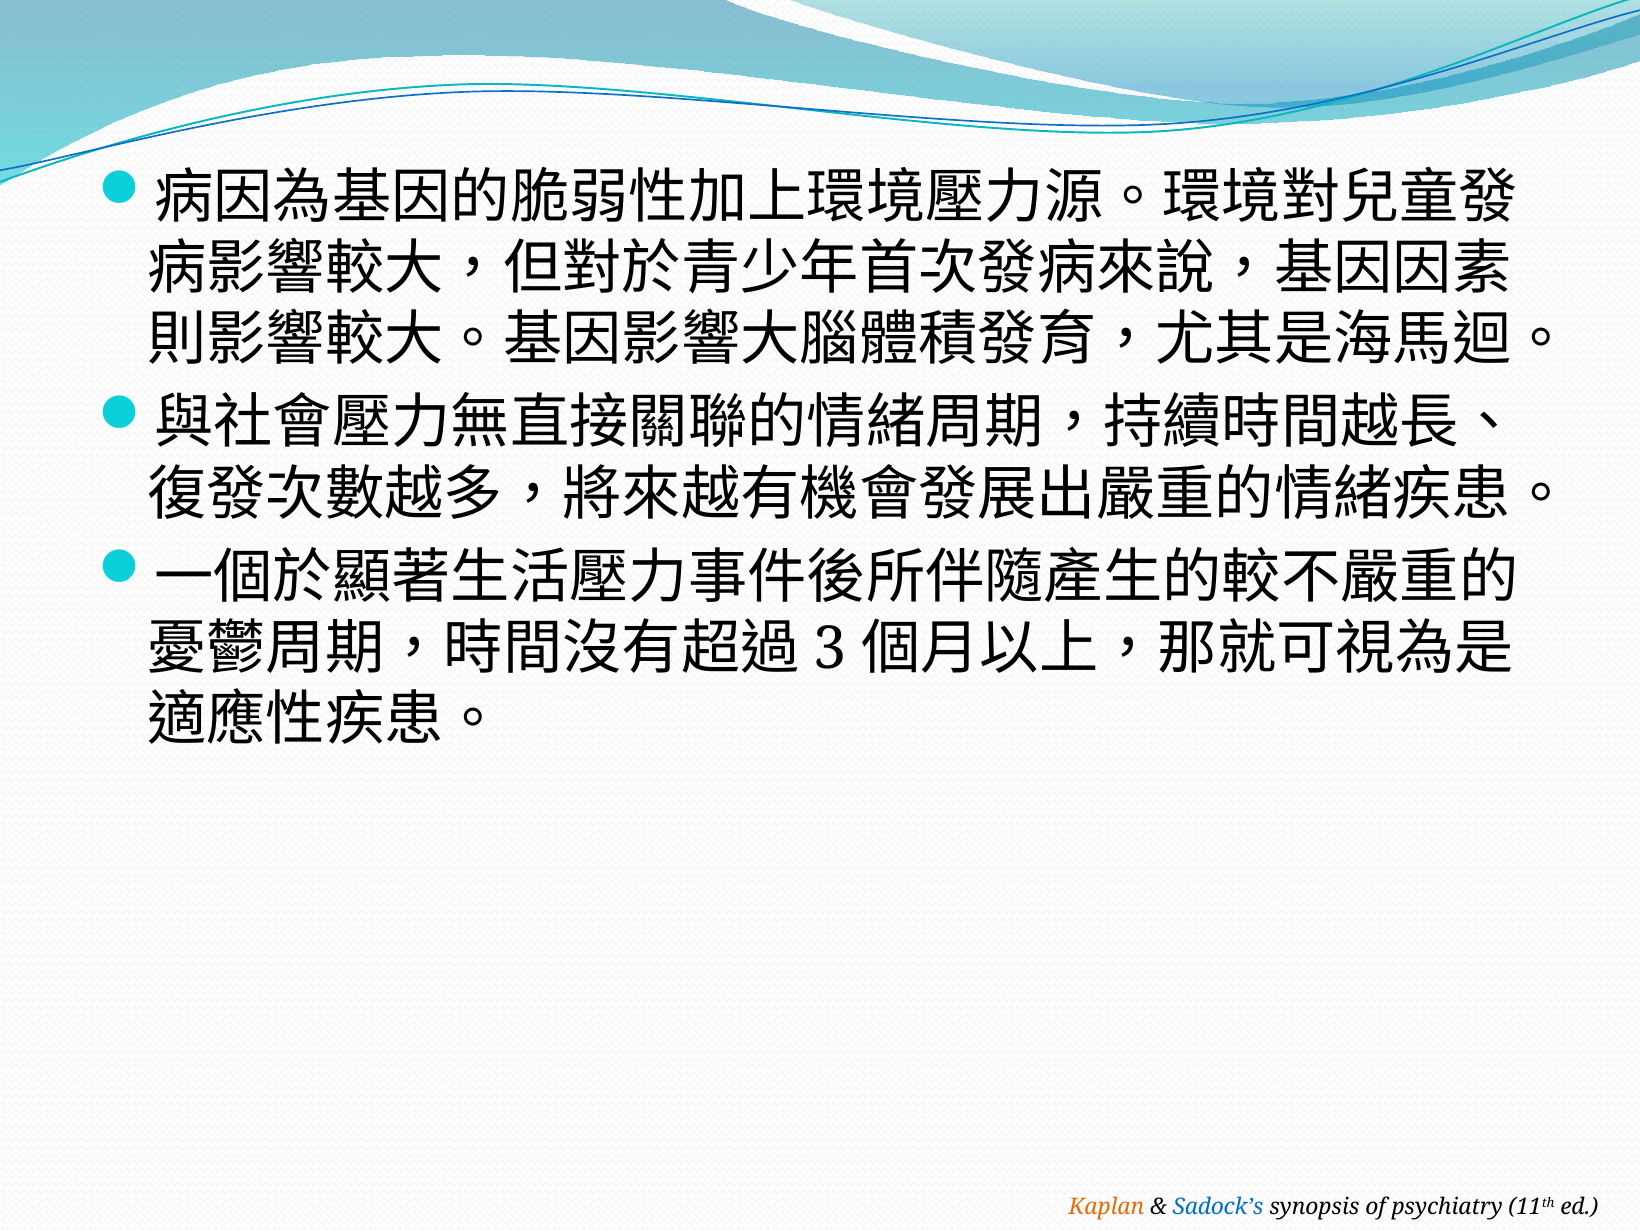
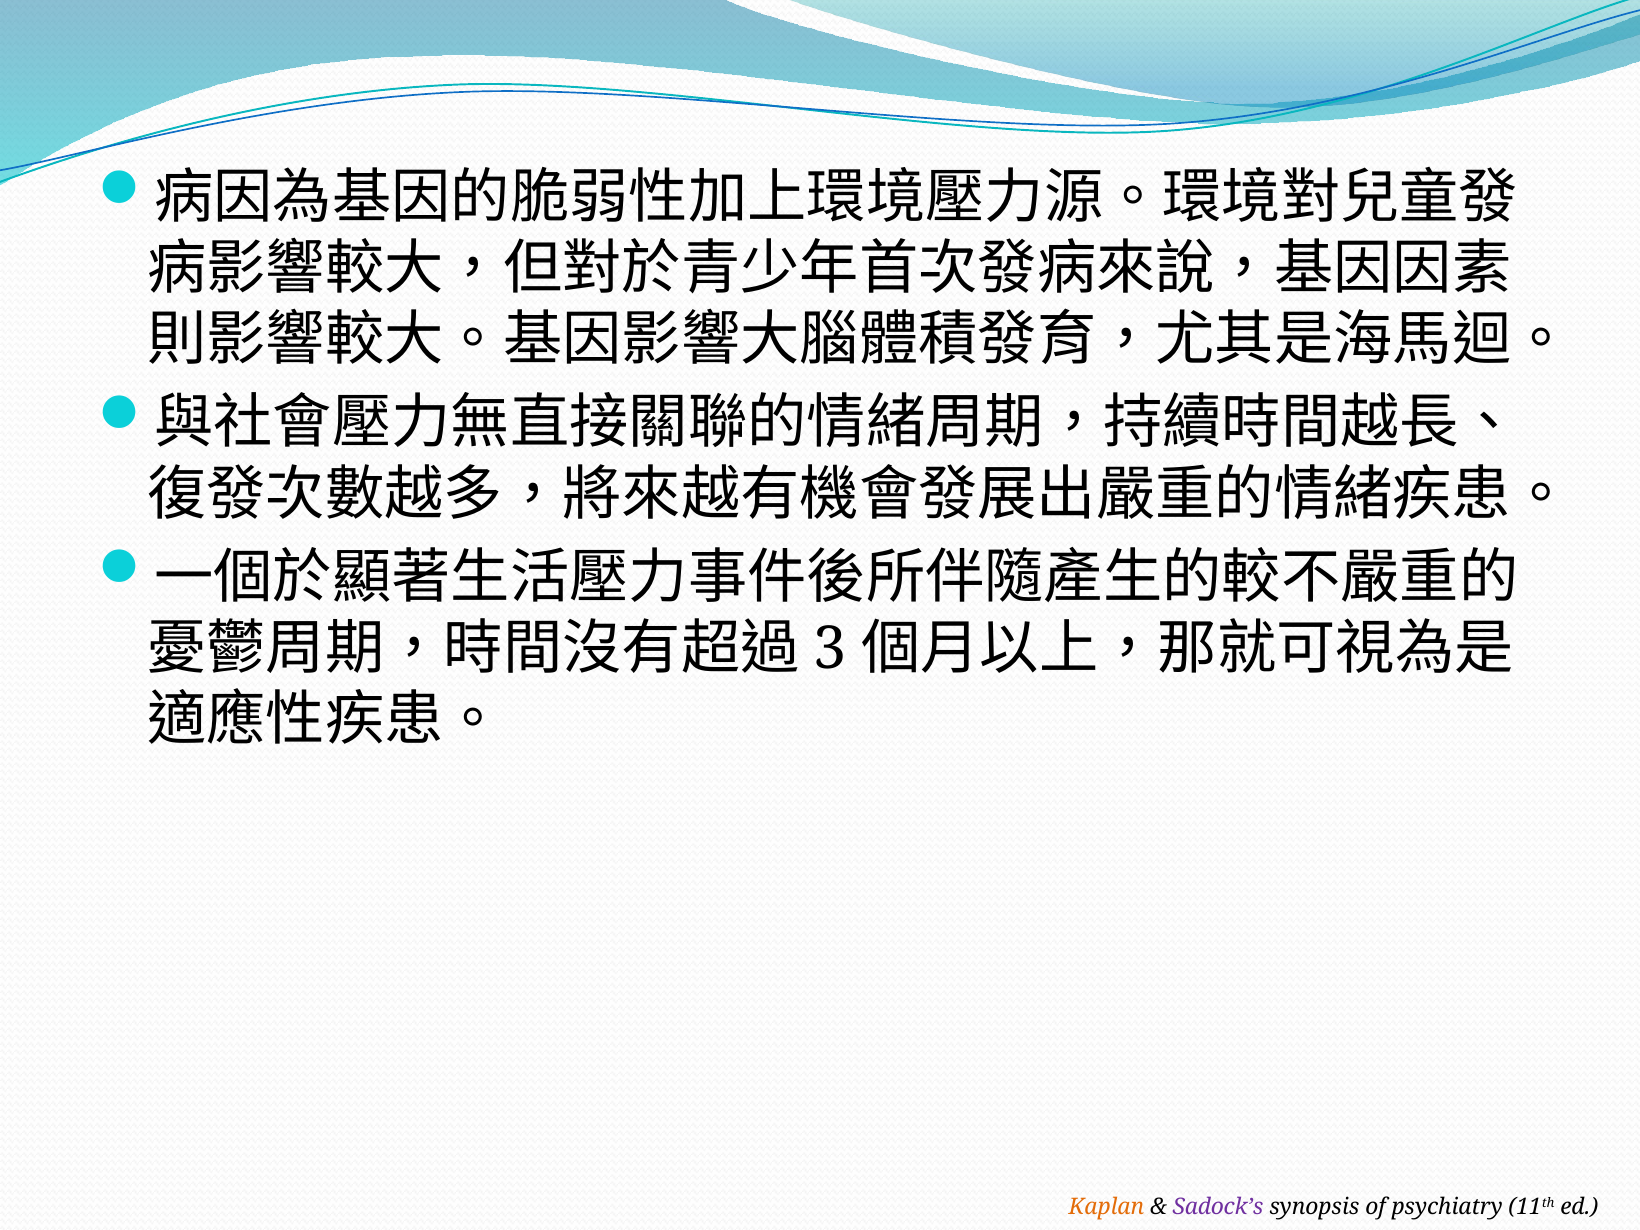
Sadock’s colour: blue -> purple
